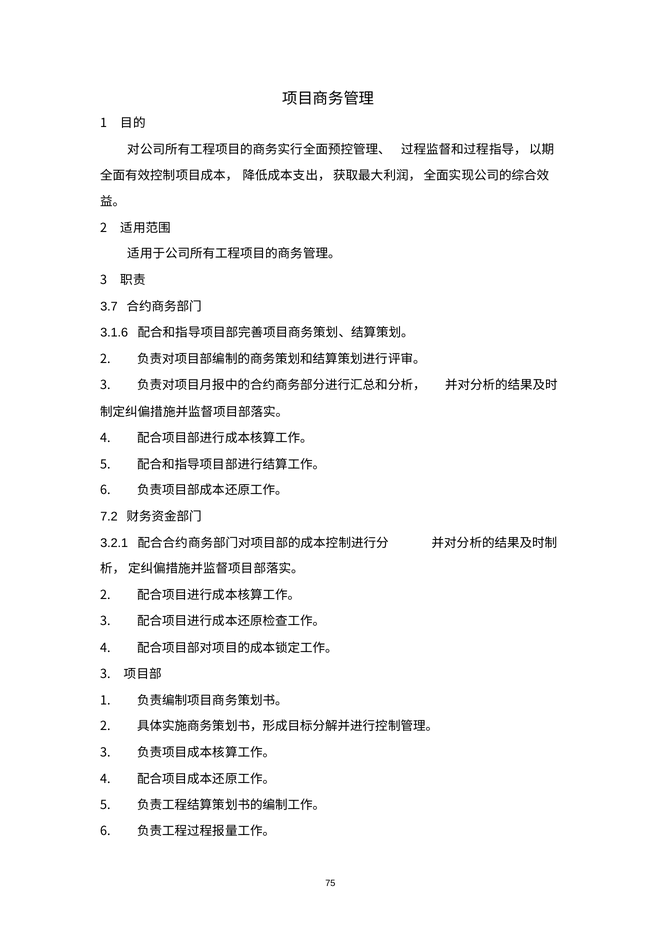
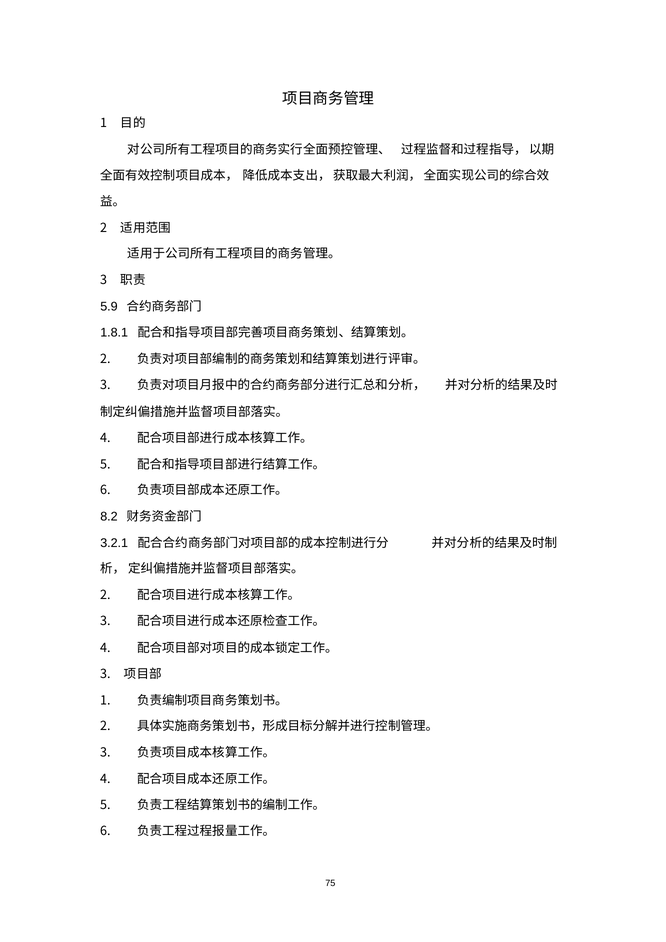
3.7: 3.7 -> 5.9
3.1.6: 3.1.6 -> 1.8.1
7.2: 7.2 -> 8.2
